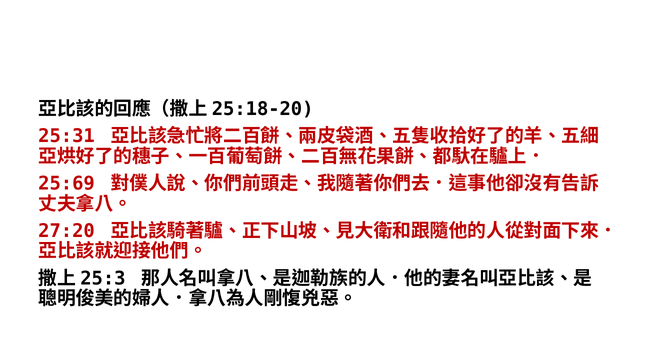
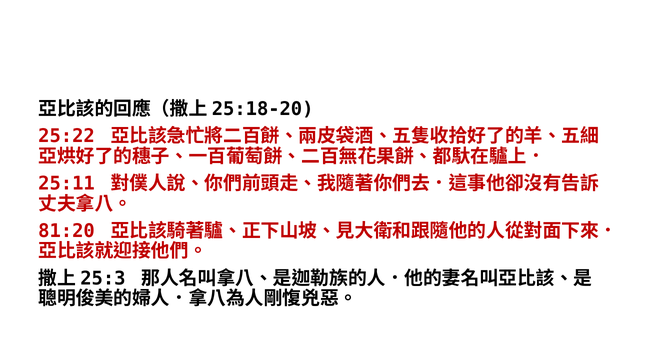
25:31: 25:31 -> 25:22
25:69: 25:69 -> 25:11
27:20: 27:20 -> 81:20
